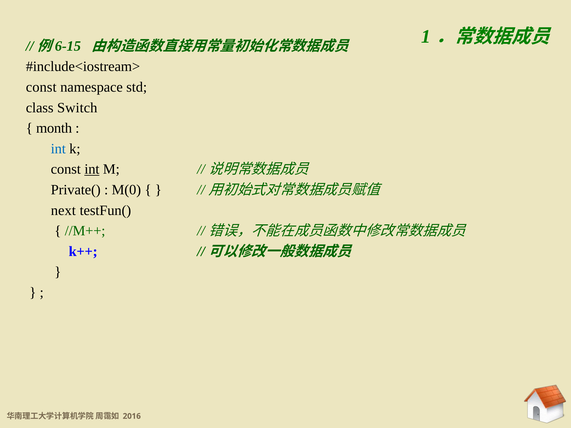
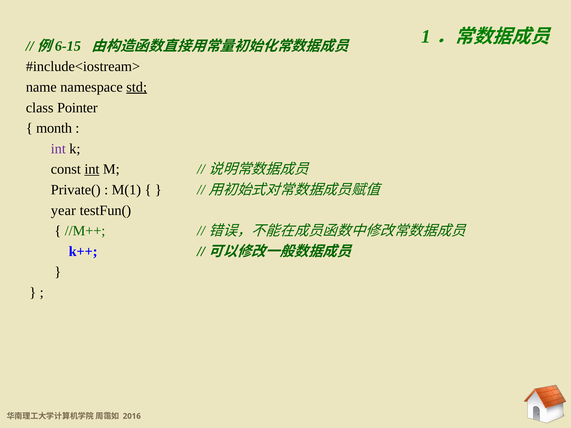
const at (41, 87): const -> name
std underline: none -> present
Switch: Switch -> Pointer
int at (58, 149) colour: blue -> purple
M(0: M(0 -> M(1
next: next -> year
